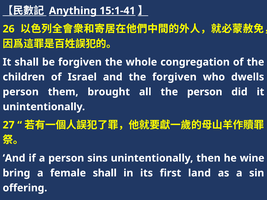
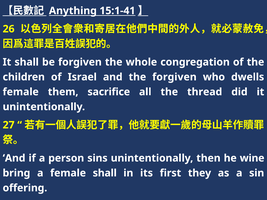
person at (21, 92): person -> female
brought: brought -> sacrifice
the person: person -> thread
land: land -> they
